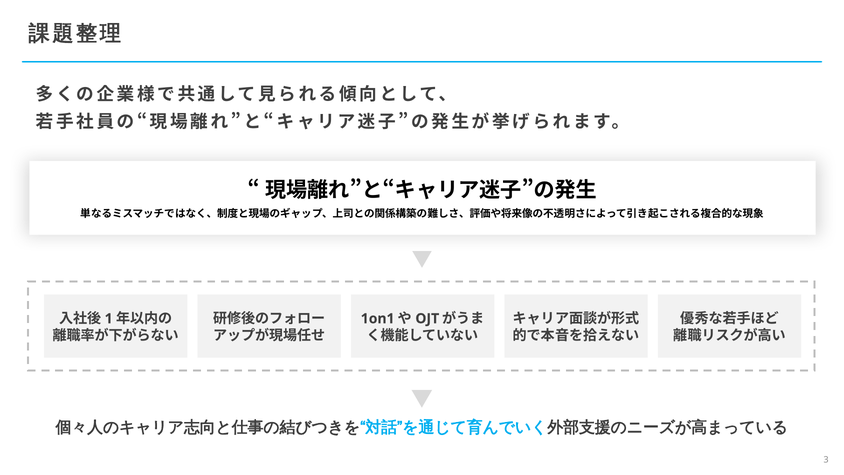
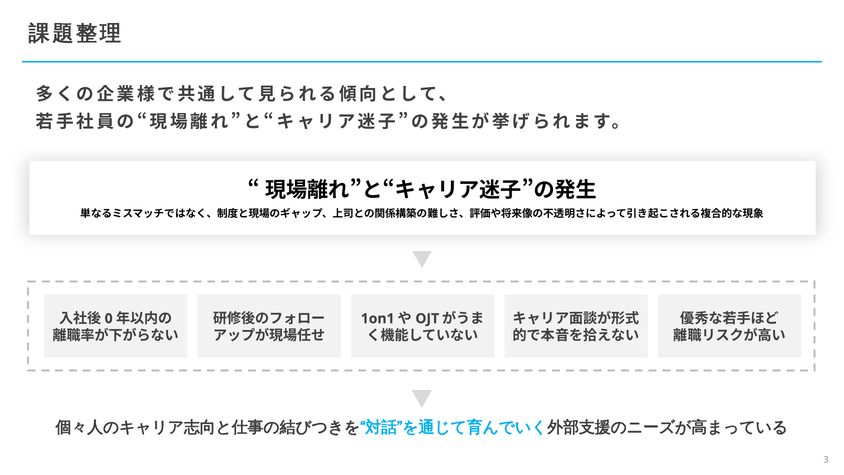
1: 1 -> 0
